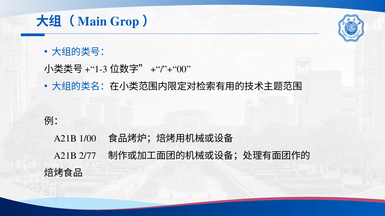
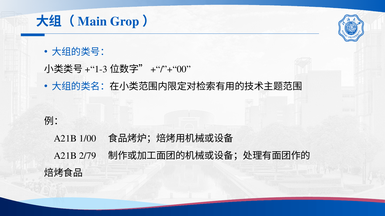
2/77: 2/77 -> 2/79
